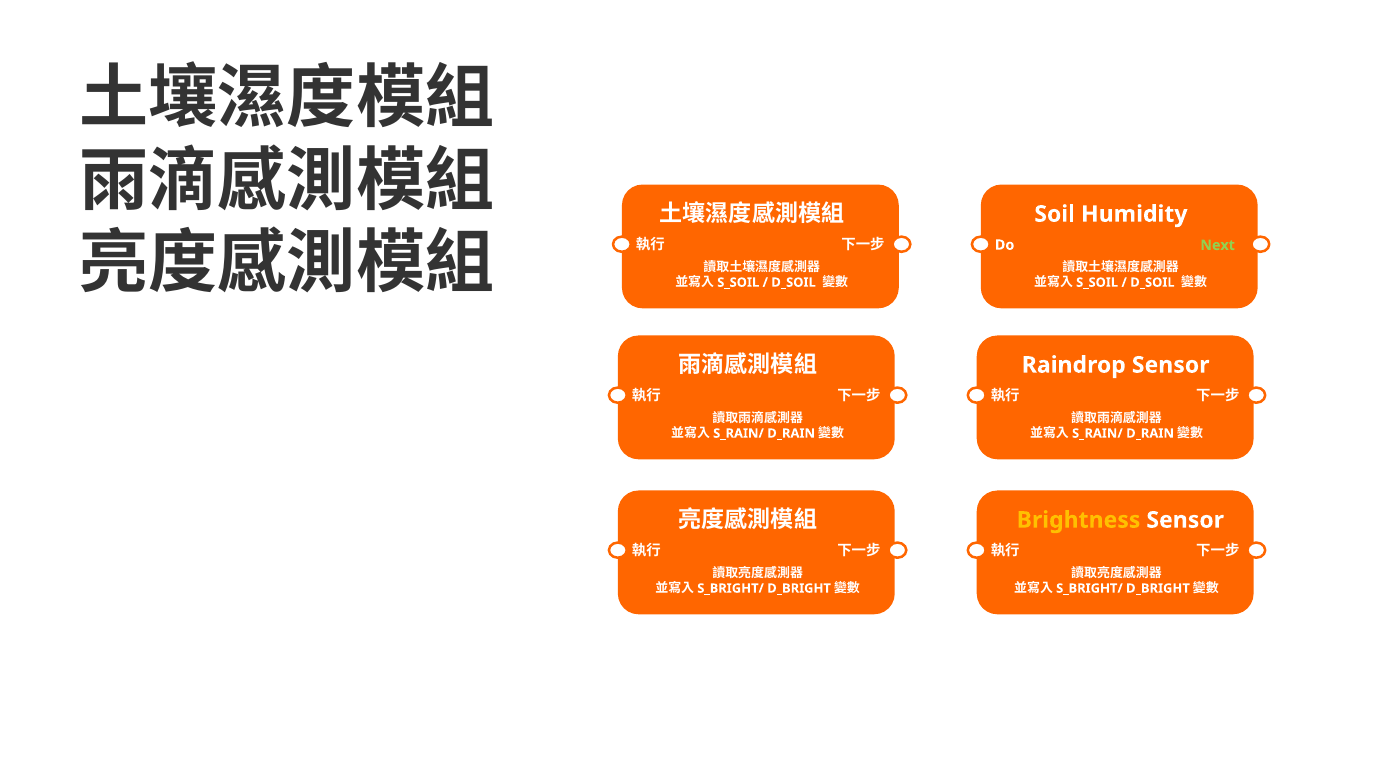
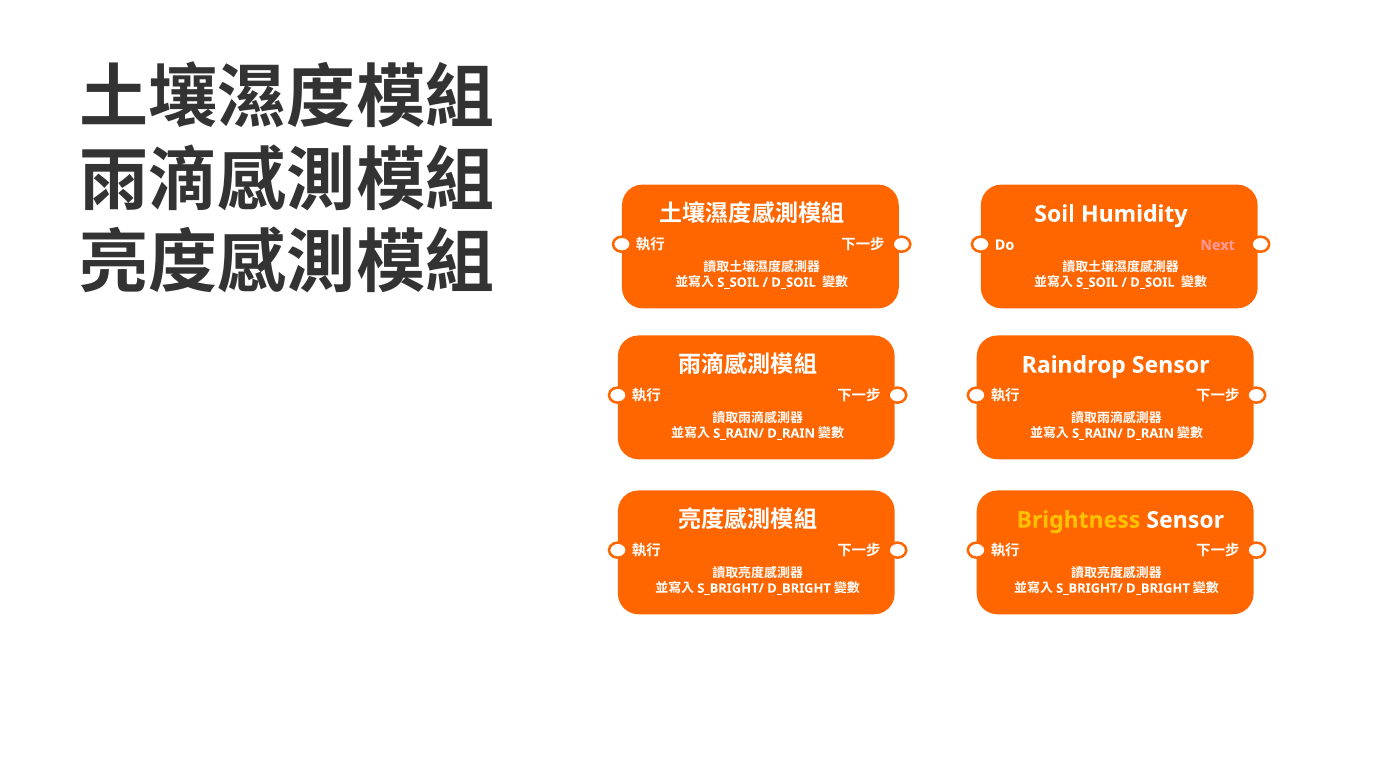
Next colour: light green -> pink
